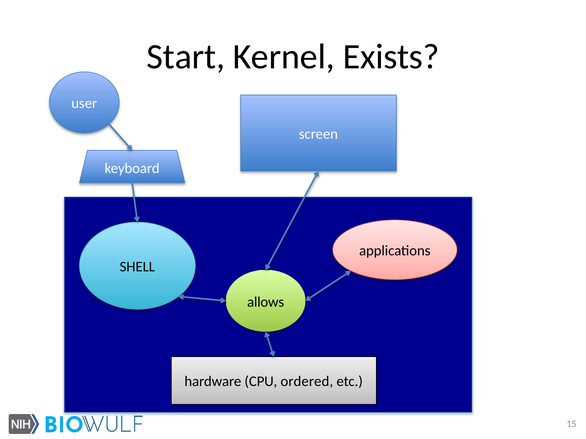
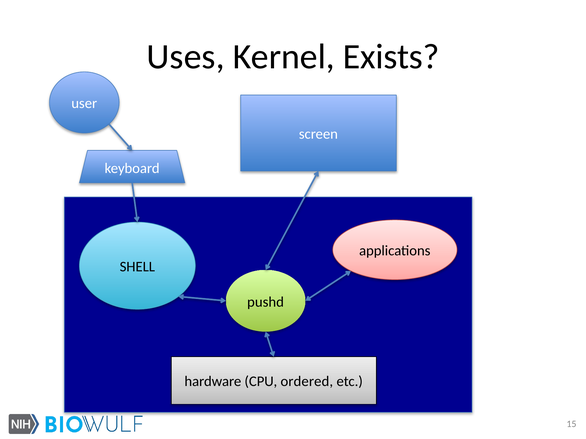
Start: Start -> Uses
allows: allows -> pushd
